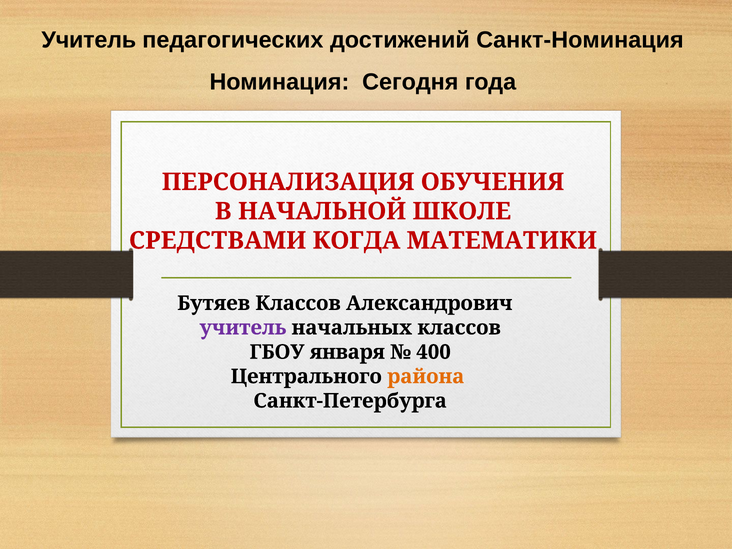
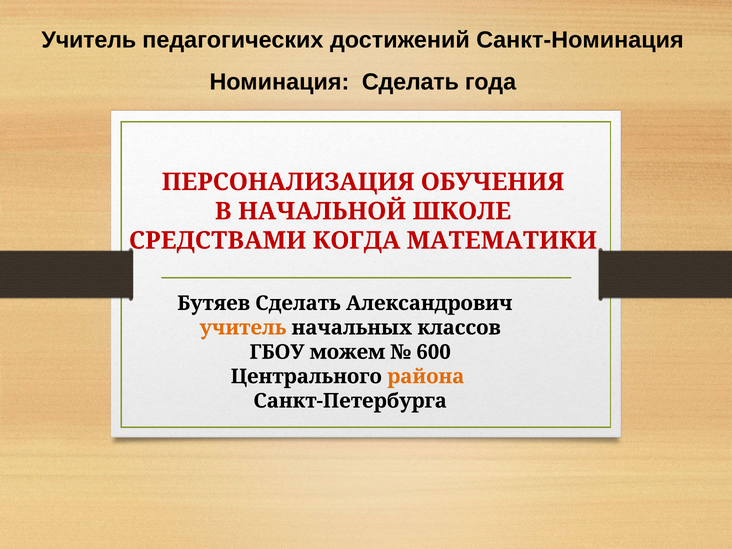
Номинация Сегодня: Сегодня -> Сделать
Бутяев Классов: Классов -> Сделать
учитель at (243, 328) colour: purple -> orange
января: января -> можем
400: 400 -> 600
